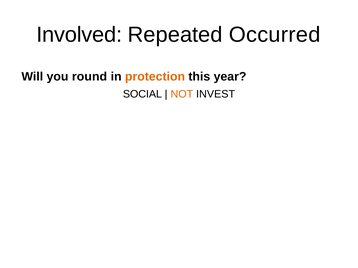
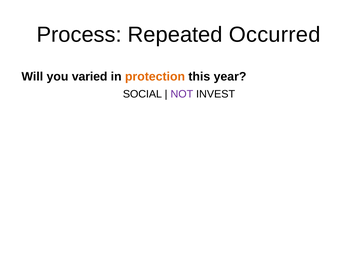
Involved: Involved -> Process
round: round -> varied
NOT colour: orange -> purple
